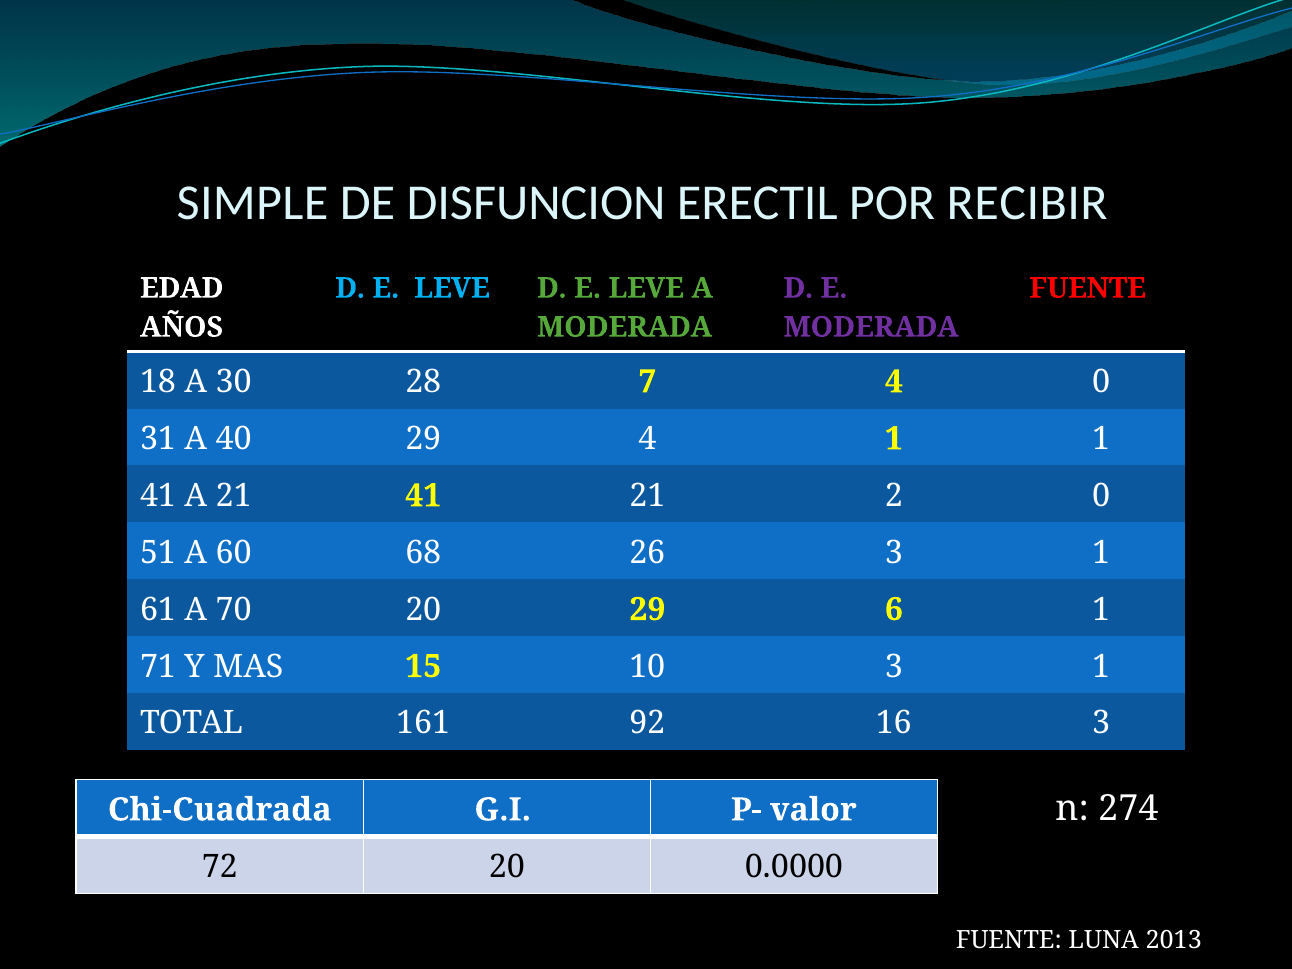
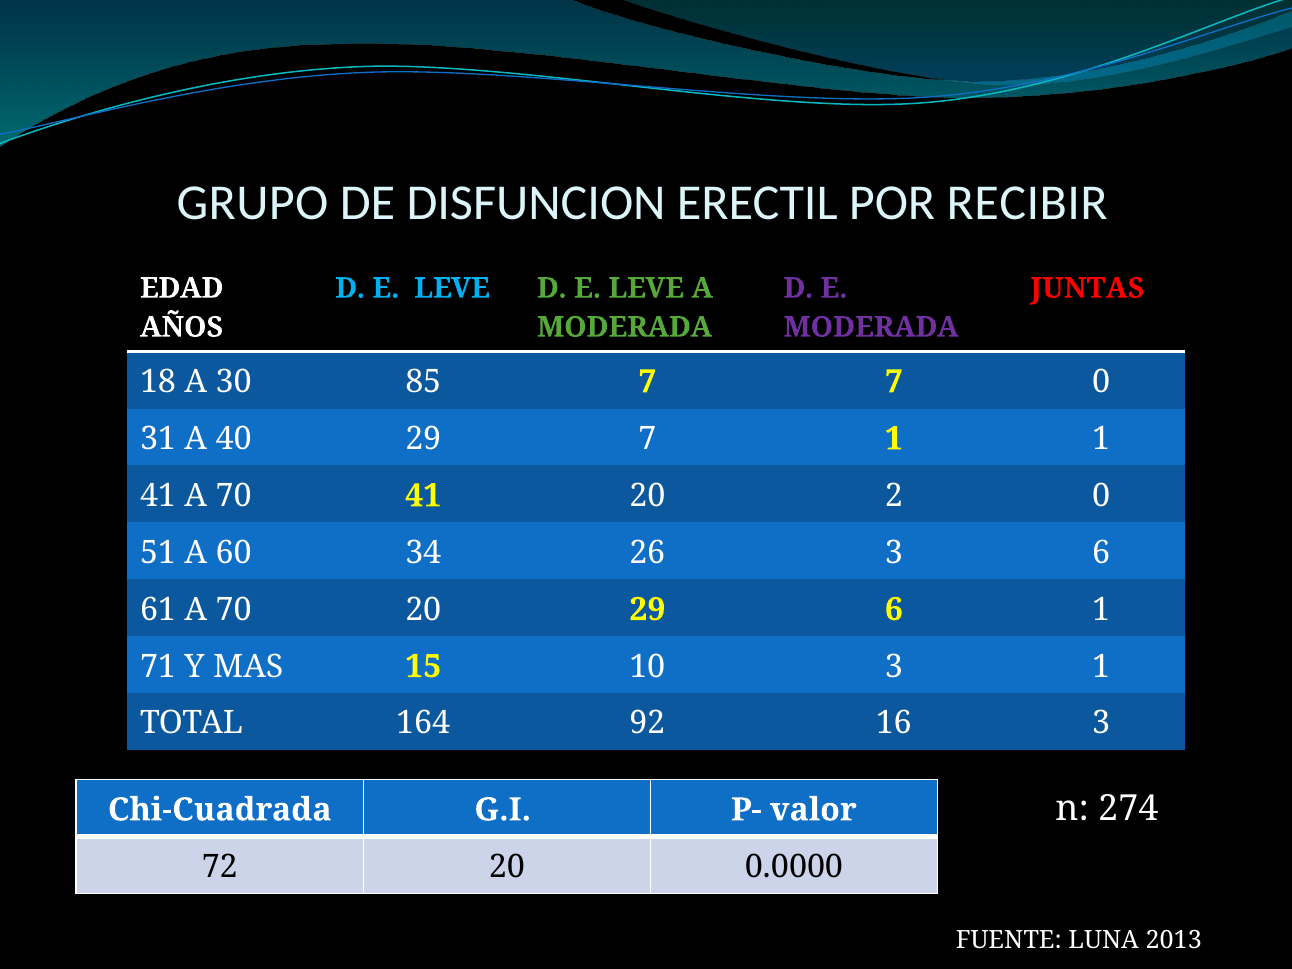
SIMPLE: SIMPLE -> GRUPO
FUENTE at (1088, 288): FUENTE -> JUNTAS
28: 28 -> 85
7 4: 4 -> 7
29 4: 4 -> 7
41 A 21: 21 -> 70
41 21: 21 -> 20
68: 68 -> 34
26 3 1: 1 -> 6
161: 161 -> 164
